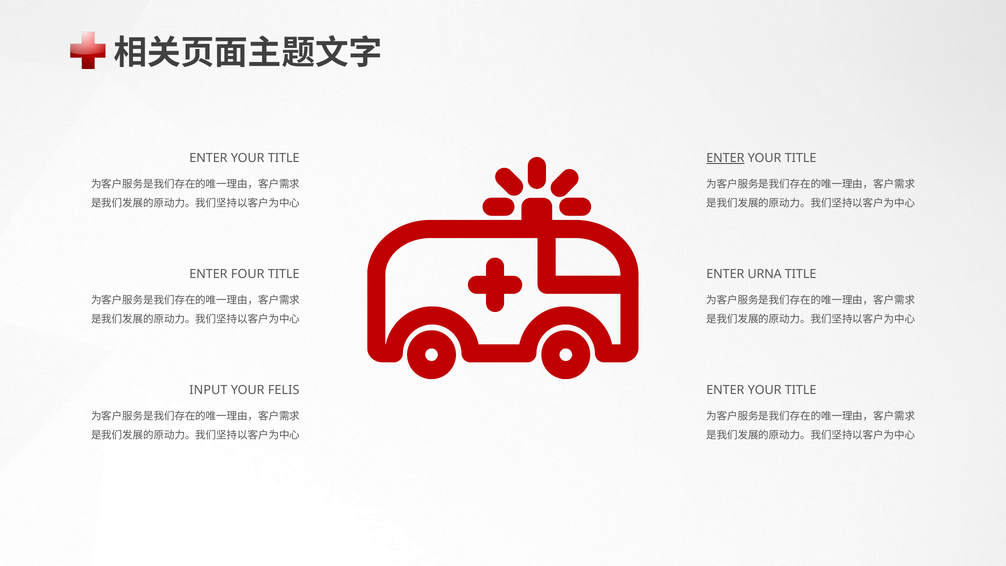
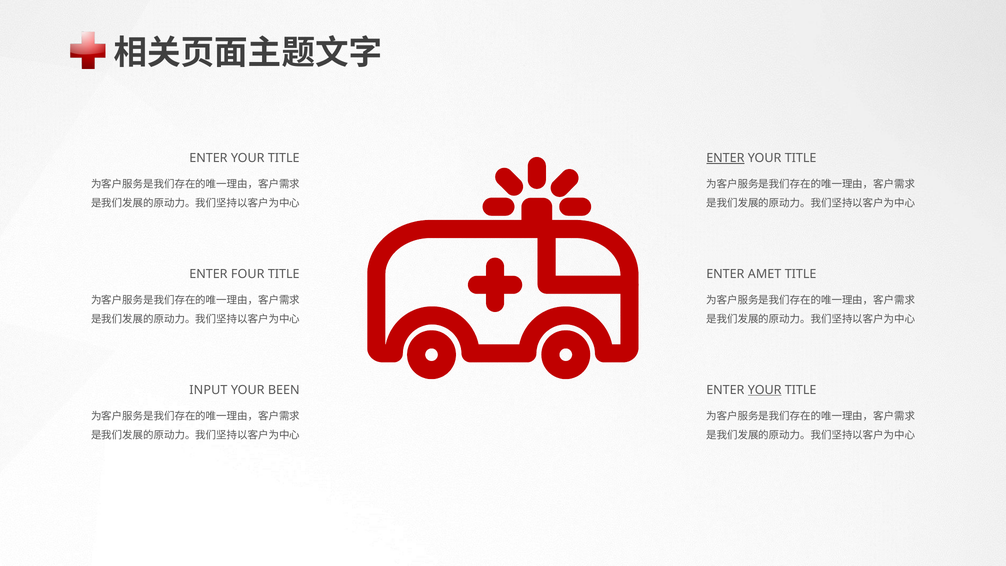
URNA: URNA -> AMET
FELIS: FELIS -> BEEN
YOUR at (765, 390) underline: none -> present
